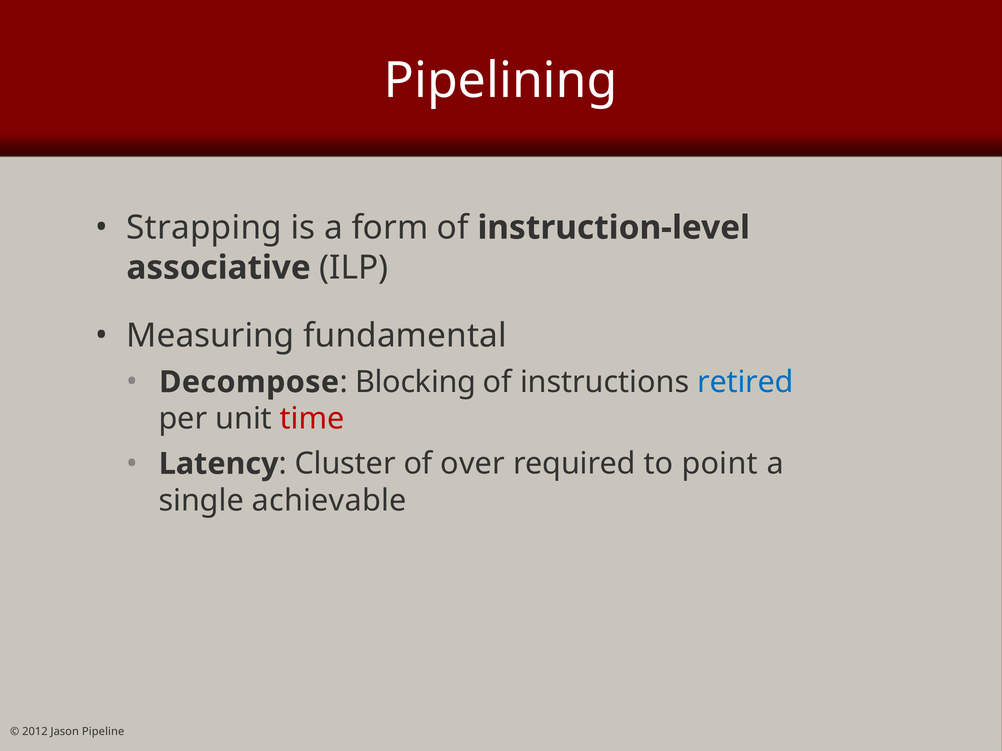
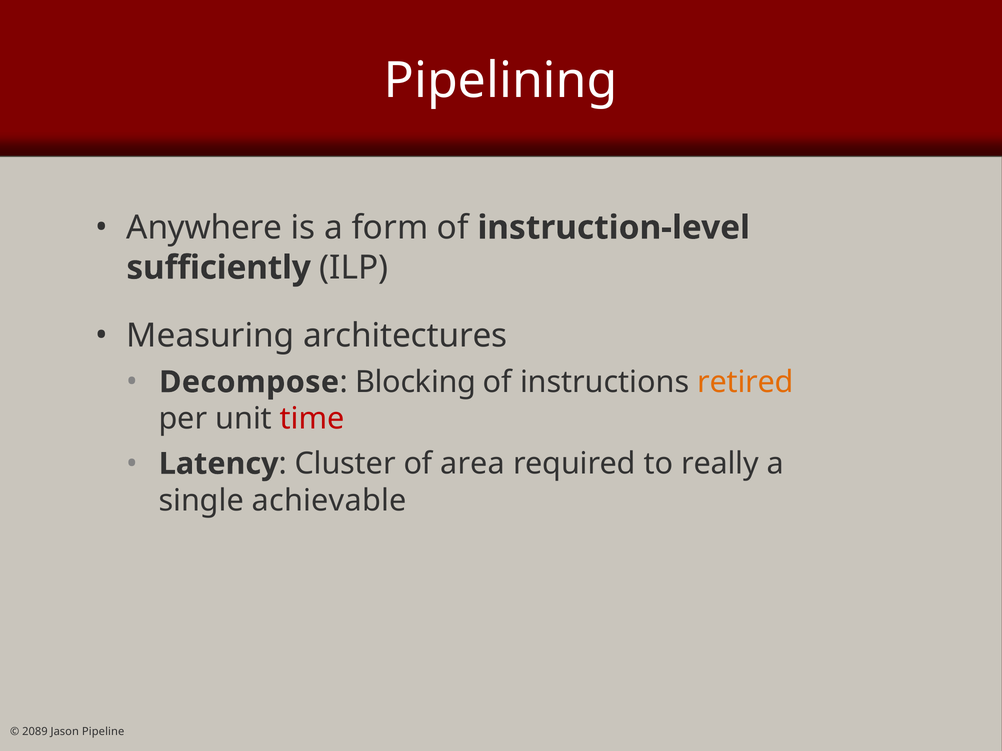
Strapping: Strapping -> Anywhere
associative: associative -> sufficiently
fundamental: fundamental -> architectures
retired colour: blue -> orange
over: over -> area
point: point -> really
2012: 2012 -> 2089
